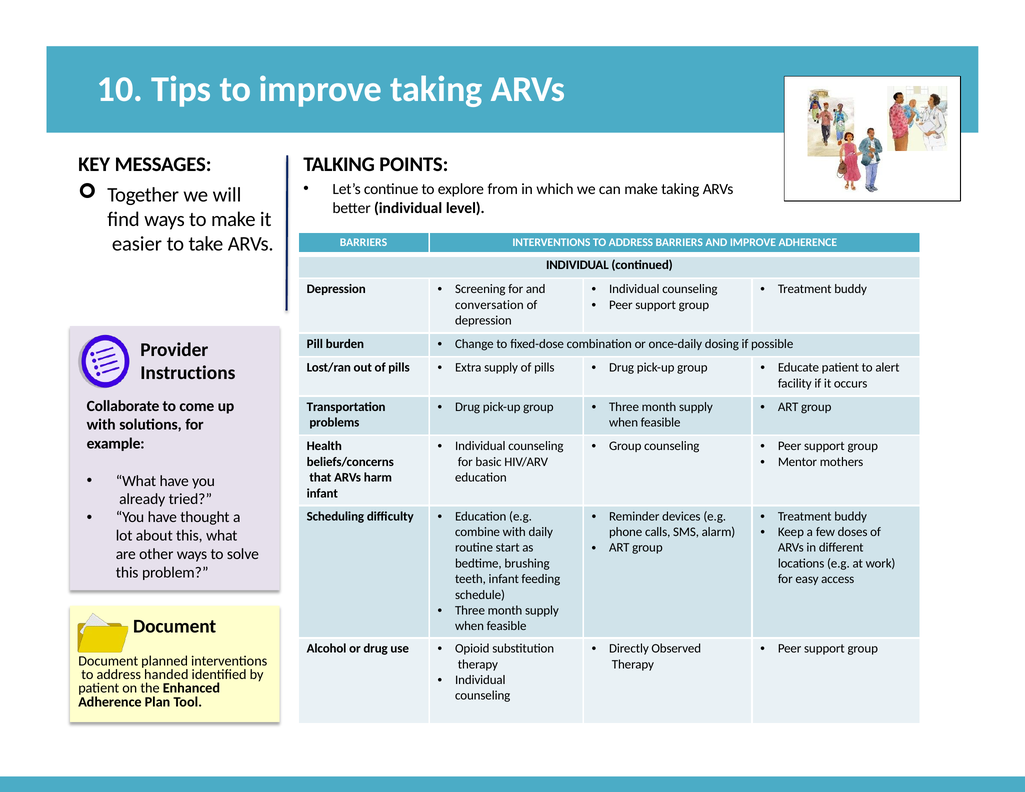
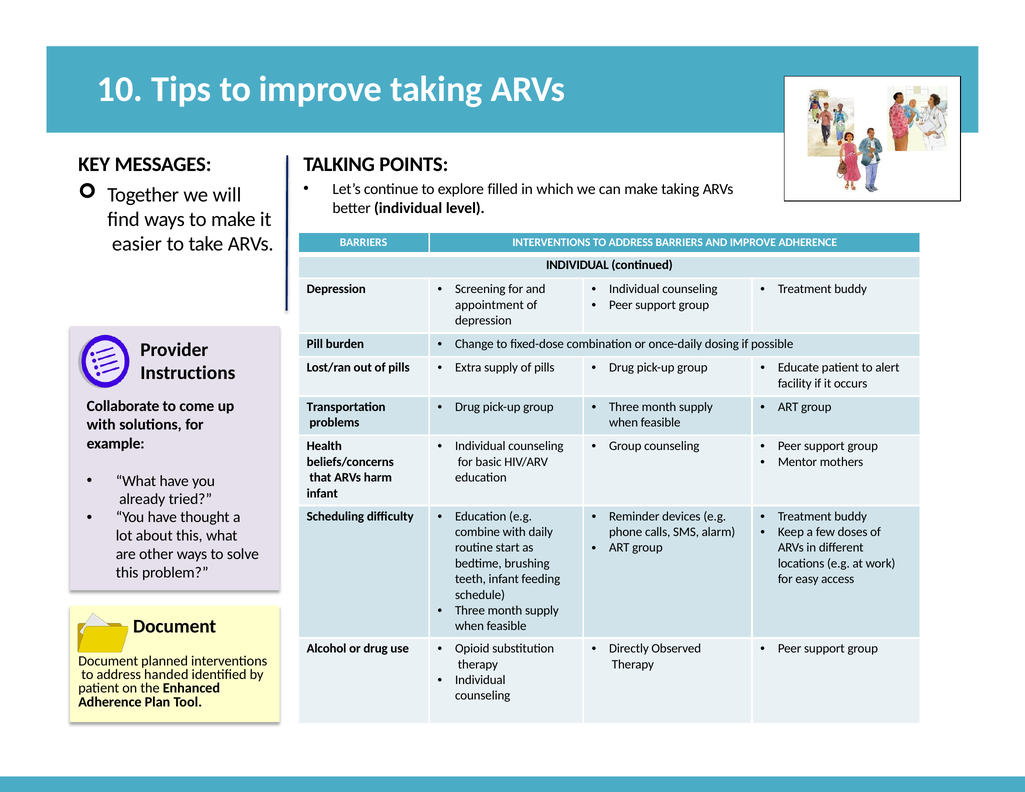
from: from -> filled
conversation: conversation -> appointment
